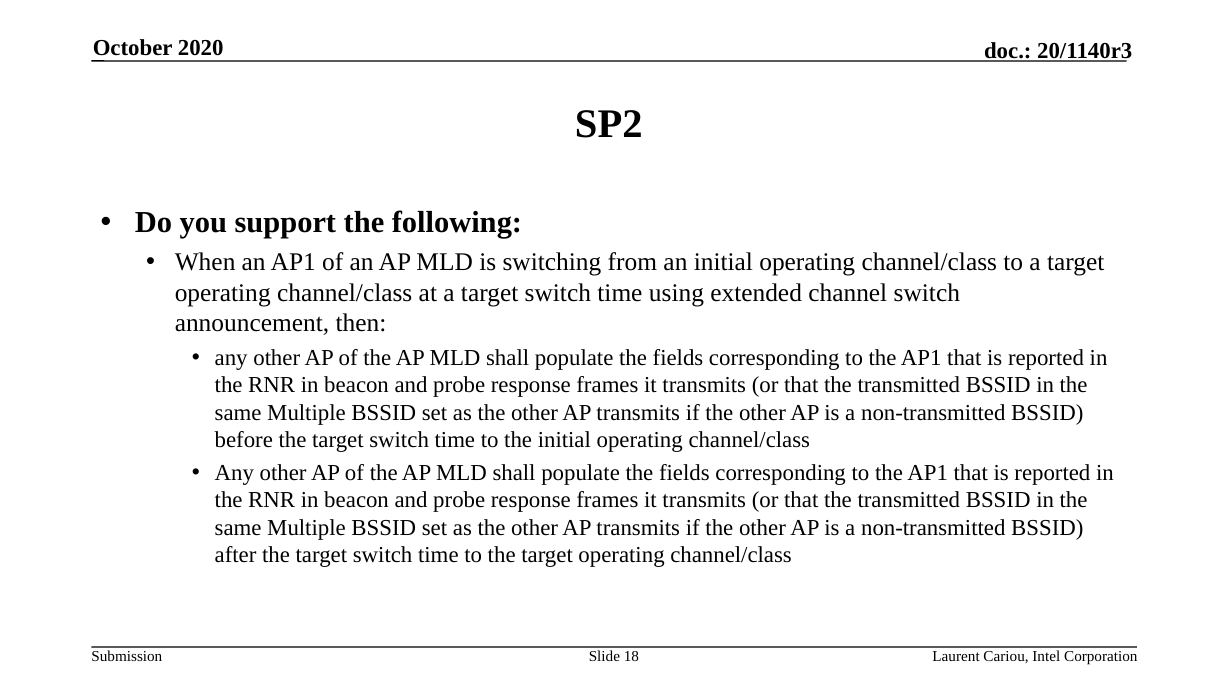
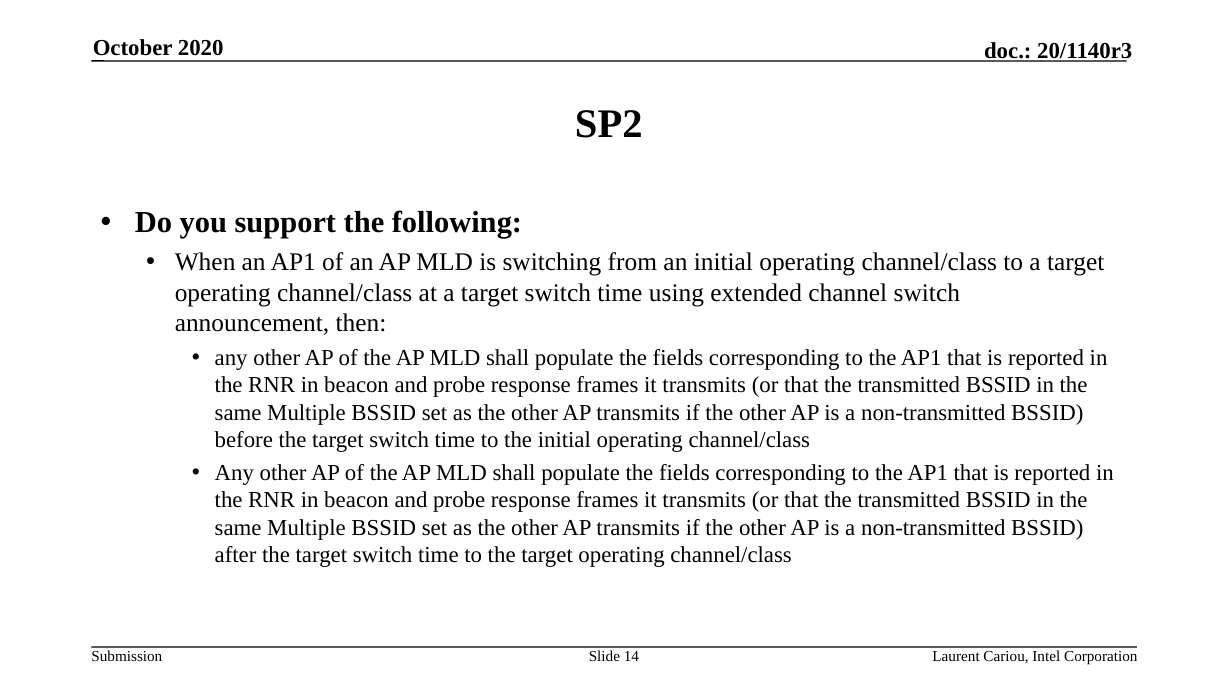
18: 18 -> 14
